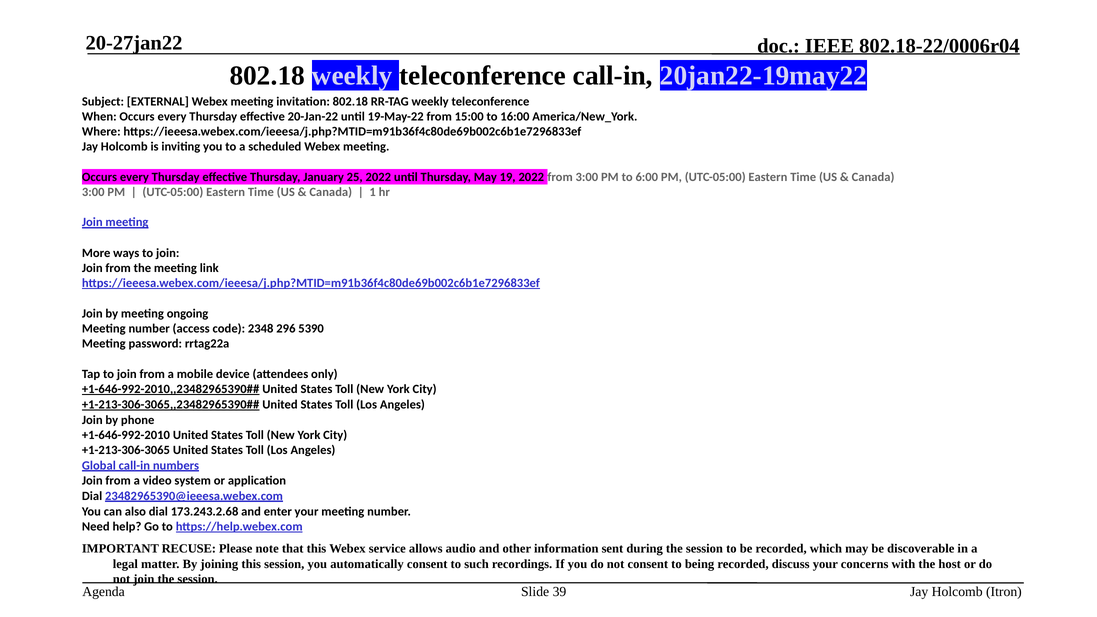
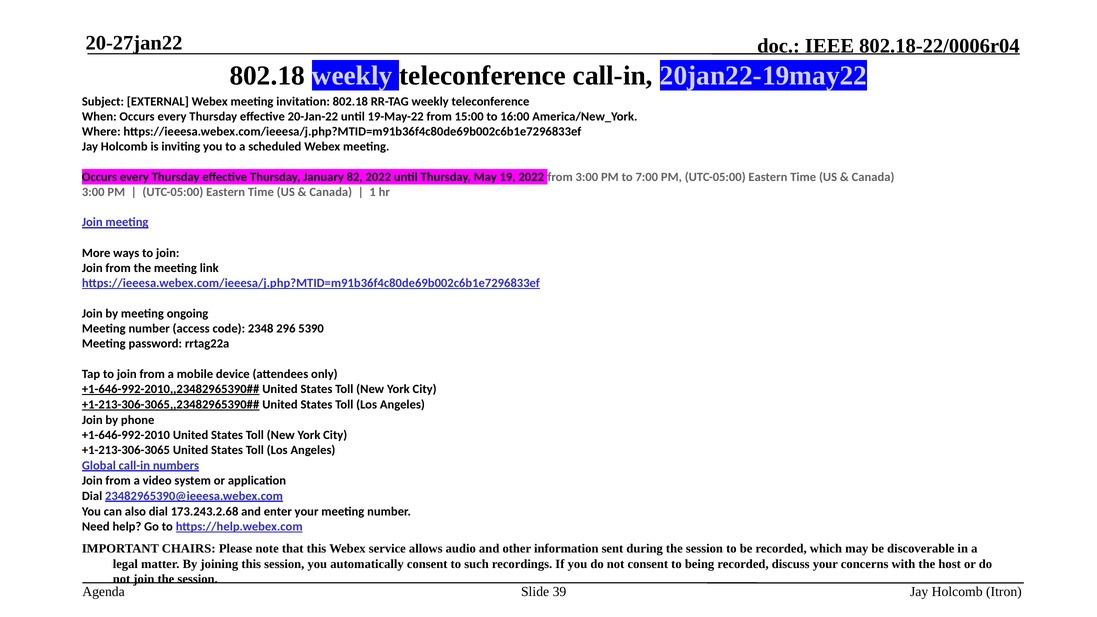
25: 25 -> 82
6:00: 6:00 -> 7:00
RECUSE: RECUSE -> CHAIRS
